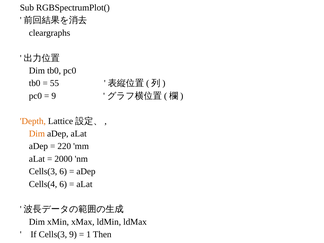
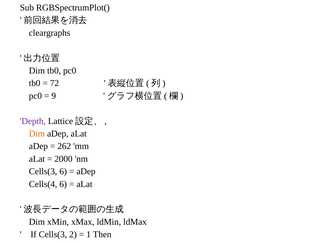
55: 55 -> 72
Depth colour: orange -> purple
220: 220 -> 262
If Cells(3 9: 9 -> 2
